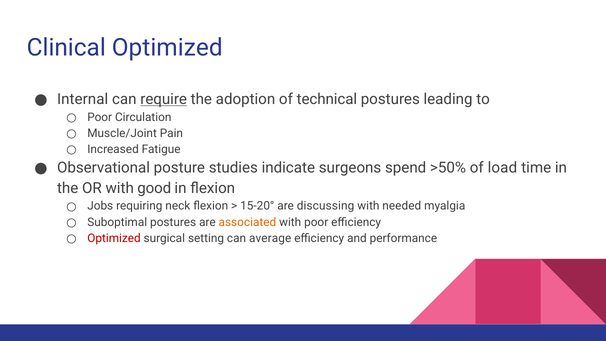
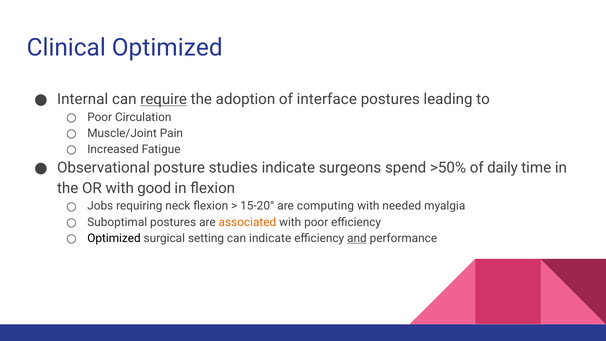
technical: technical -> interface
load: load -> daily
discussing: discussing -> computing
Optimized at (114, 238) colour: red -> black
can average: average -> indicate
and underline: none -> present
